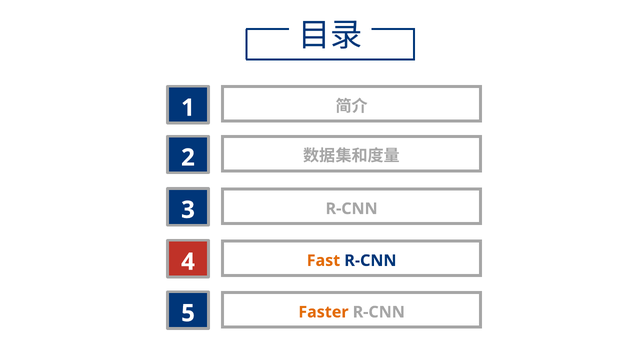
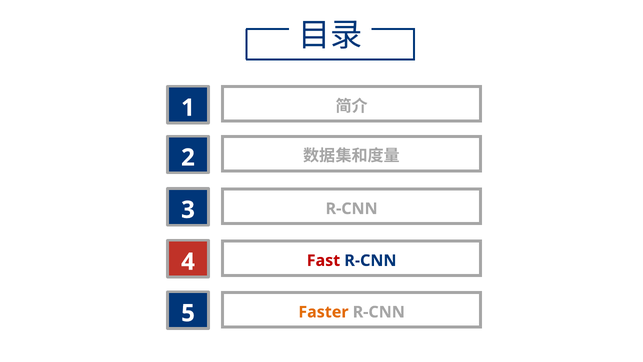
Fast colour: orange -> red
